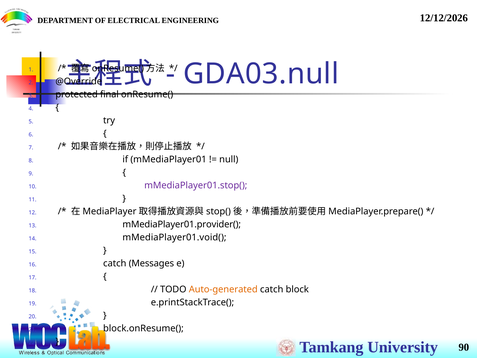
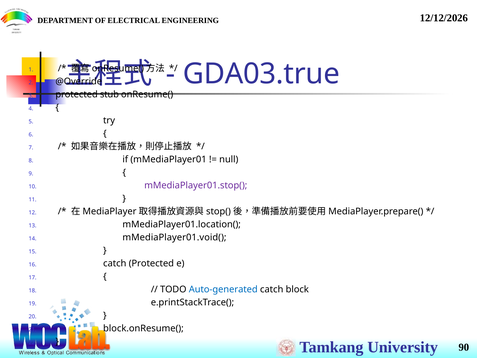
GDA03.null: GDA03.null -> GDA03.true
final: final -> stub
mMediaPlayer01.provider(: mMediaPlayer01.provider( -> mMediaPlayer01.location(
catch Messages: Messages -> Protected
Auto-generated colour: orange -> blue
